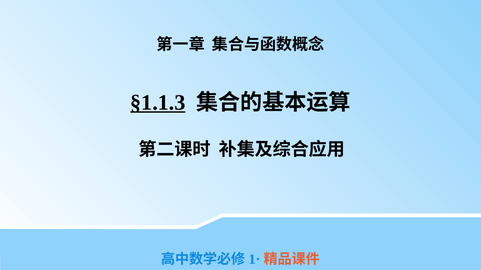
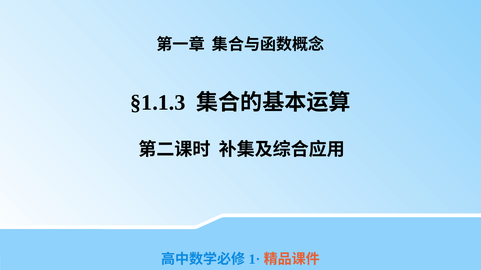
§1.1.3 underline: present -> none
